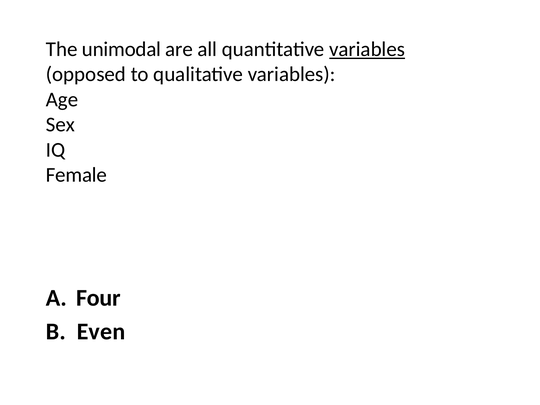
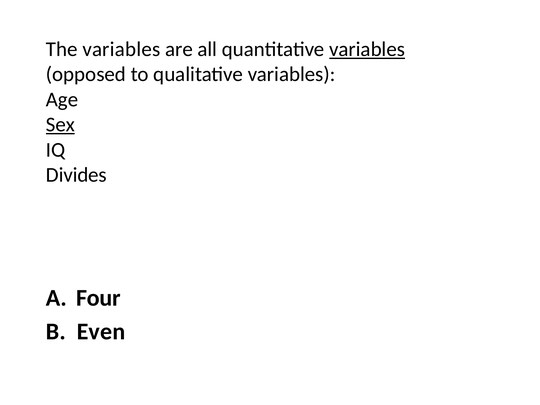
The unimodal: unimodal -> variables
Sex underline: none -> present
Female: Female -> Divides
